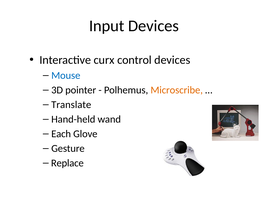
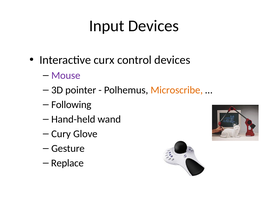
Mouse colour: blue -> purple
Translate: Translate -> Following
Each: Each -> Cury
